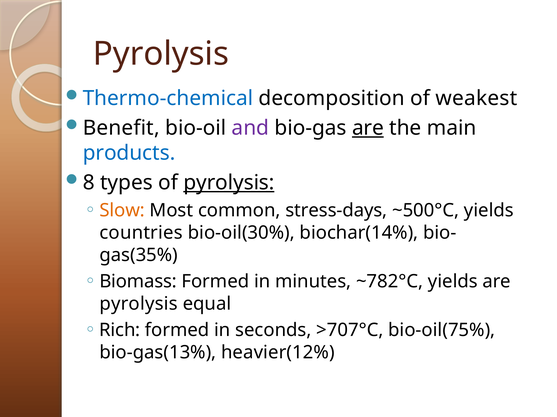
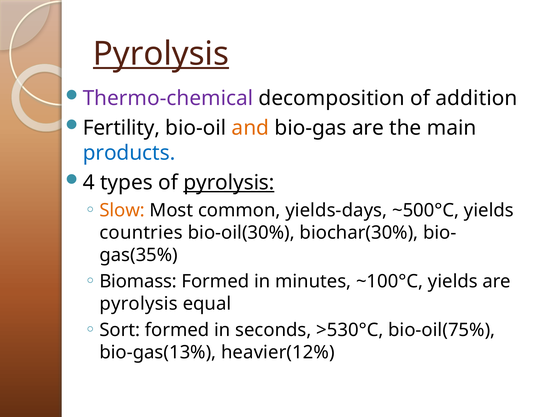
Pyrolysis at (161, 54) underline: none -> present
Thermo-chemical colour: blue -> purple
weakest: weakest -> addition
Benefit: Benefit -> Fertility
and colour: purple -> orange
are at (368, 128) underline: present -> none
8: 8 -> 4
stress-days: stress-days -> yields-days
biochar(14%: biochar(14% -> biochar(30%
~782°C: ~782°C -> ~100°C
Rich: Rich -> Sort
>707°C: >707°C -> >530°C
